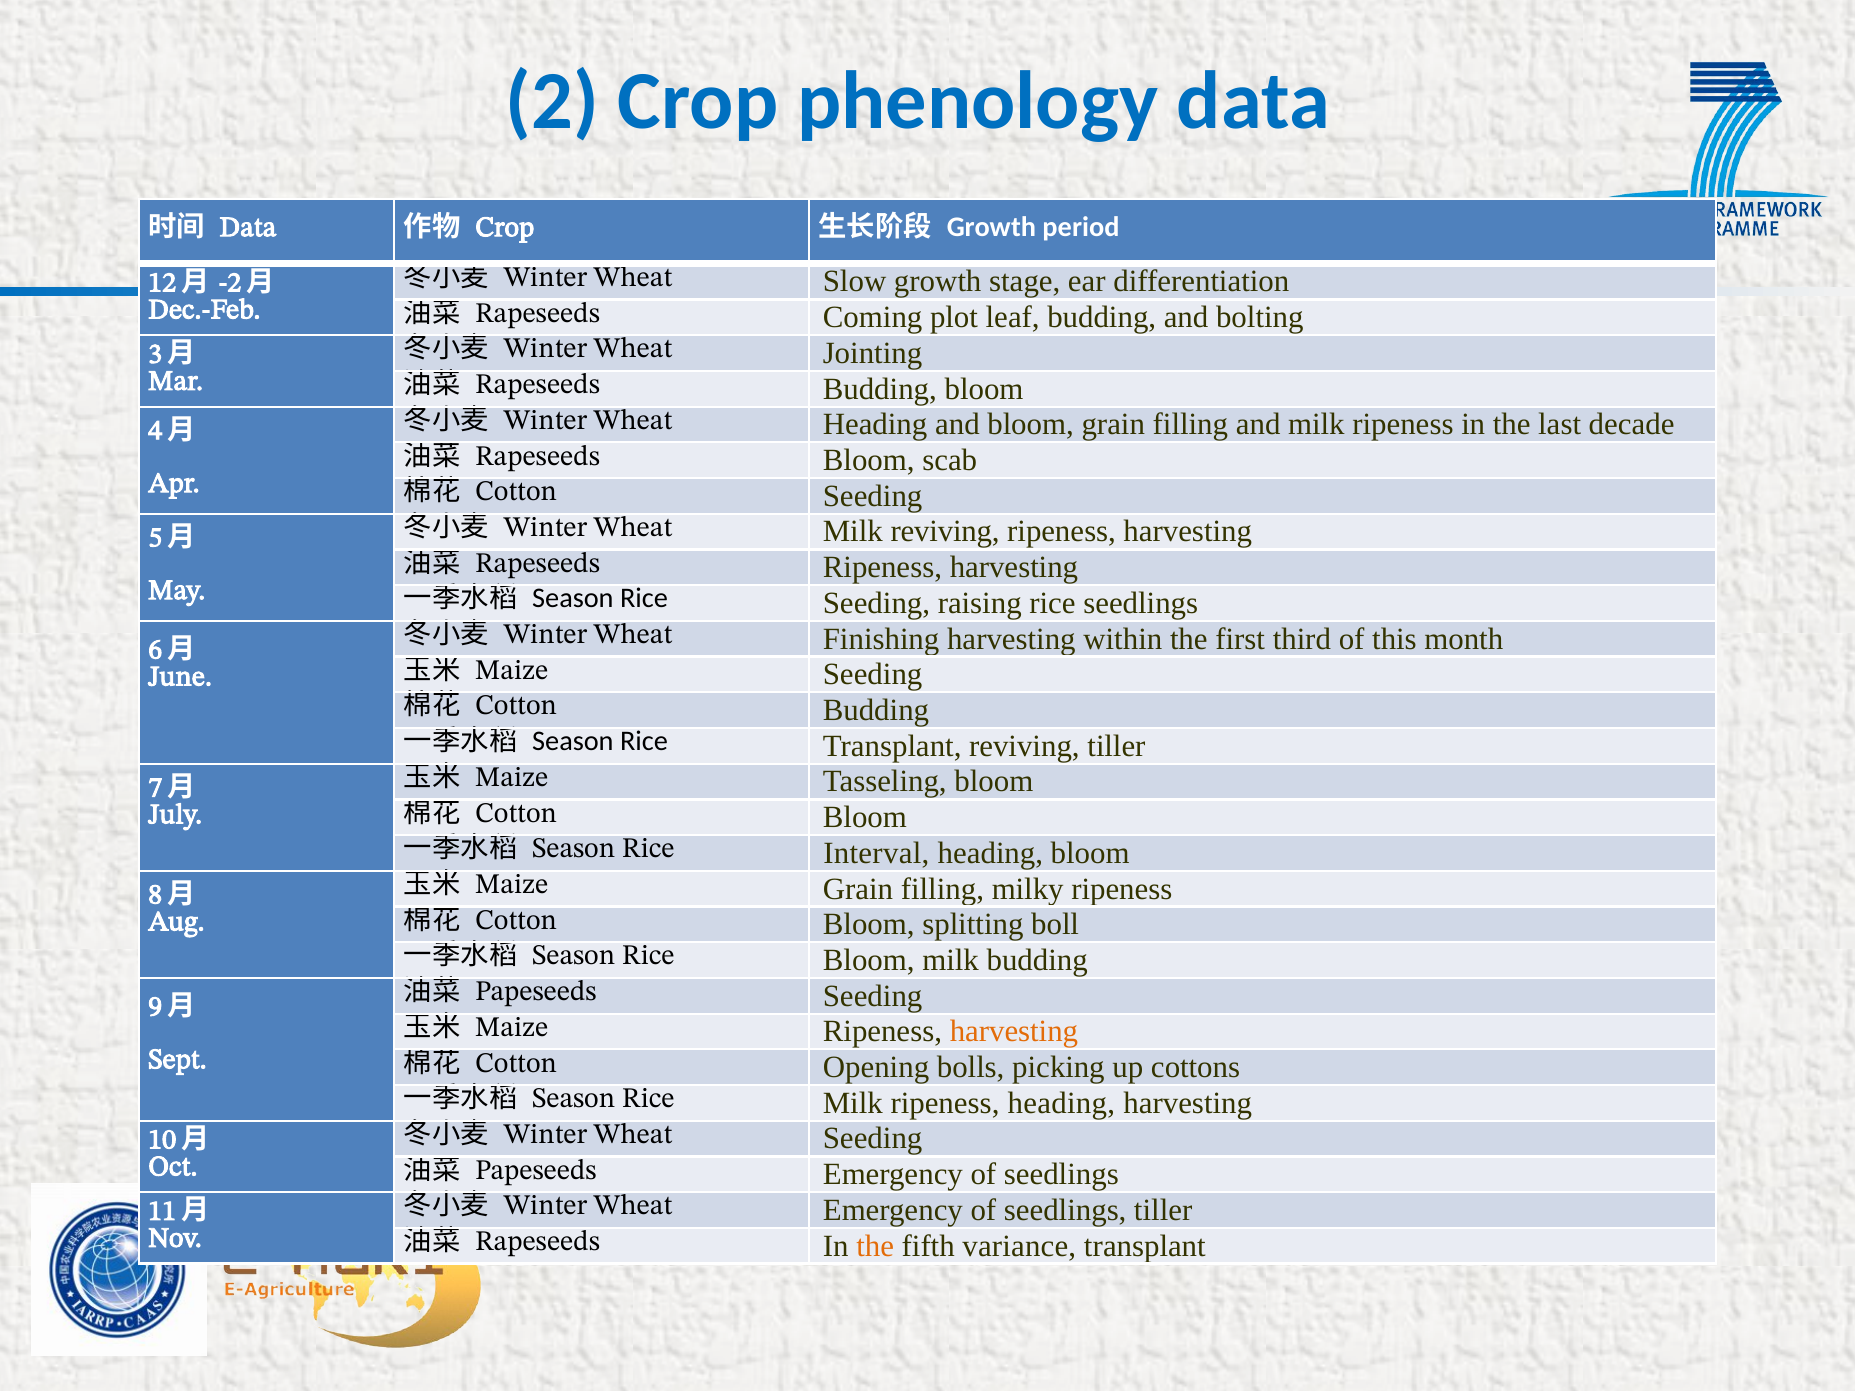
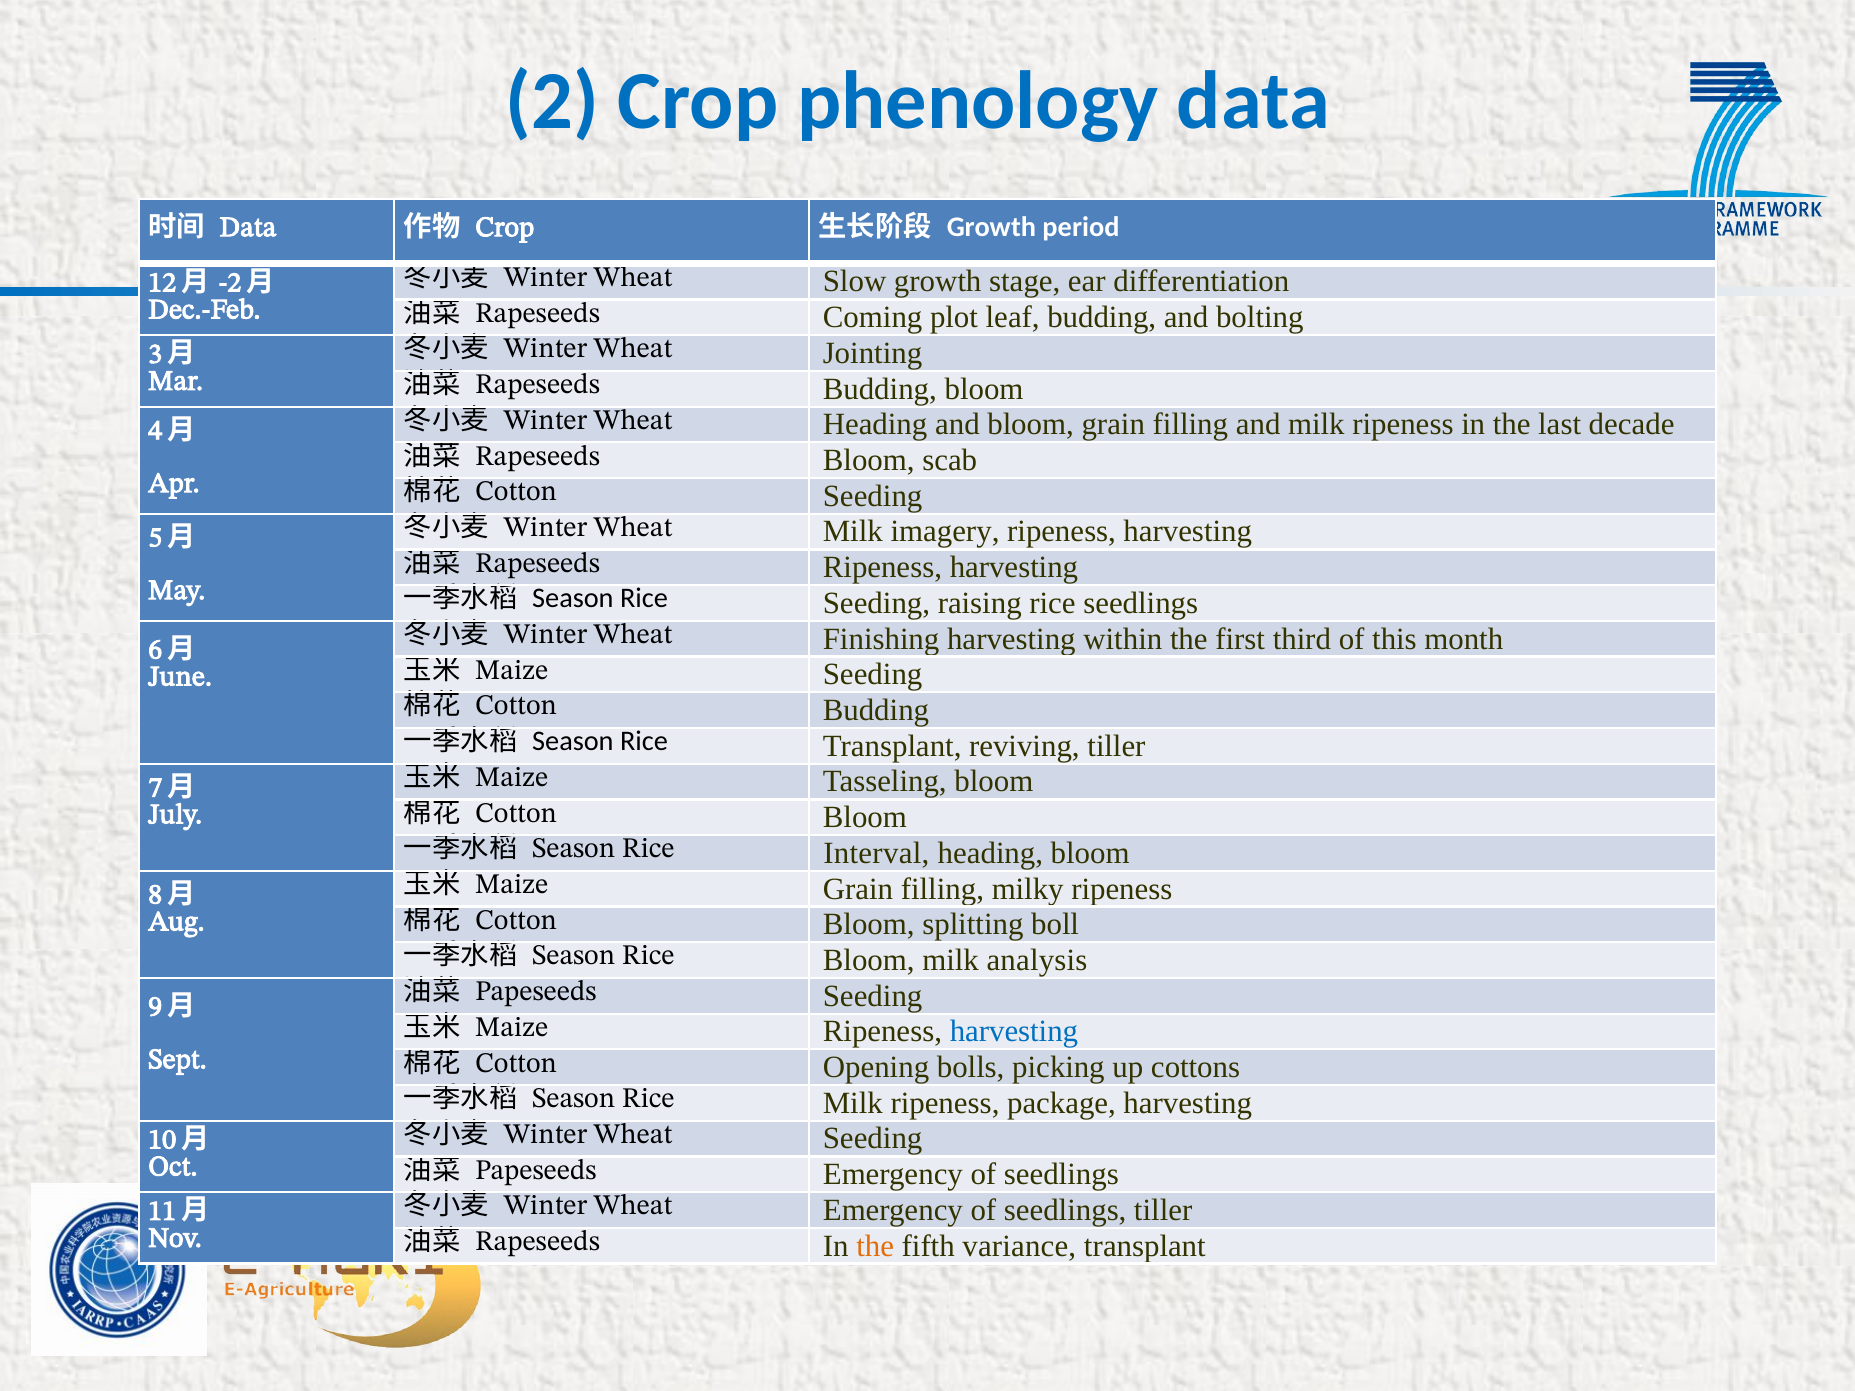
Milk reviving: reviving -> imagery
milk budding: budding -> analysis
harvesting at (1014, 1032) colour: orange -> blue
ripeness heading: heading -> package
